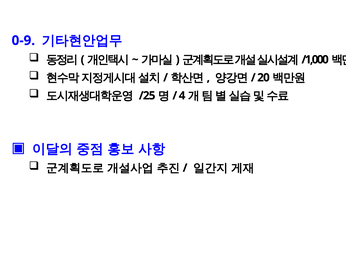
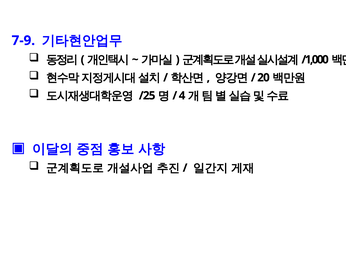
0-9: 0-9 -> 7-9
